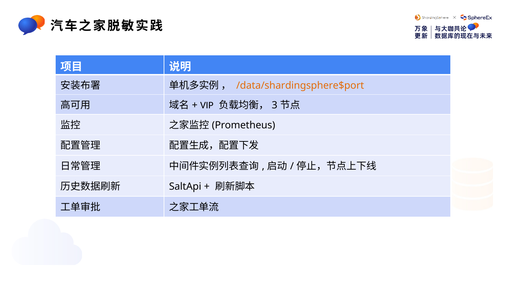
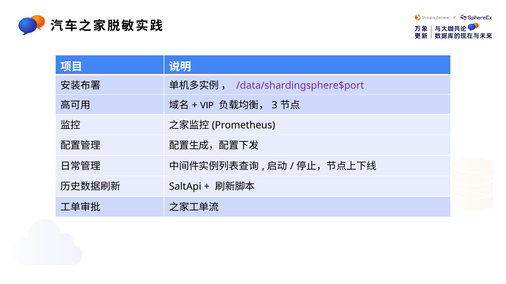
/data/shardingsphere$port colour: orange -> purple
